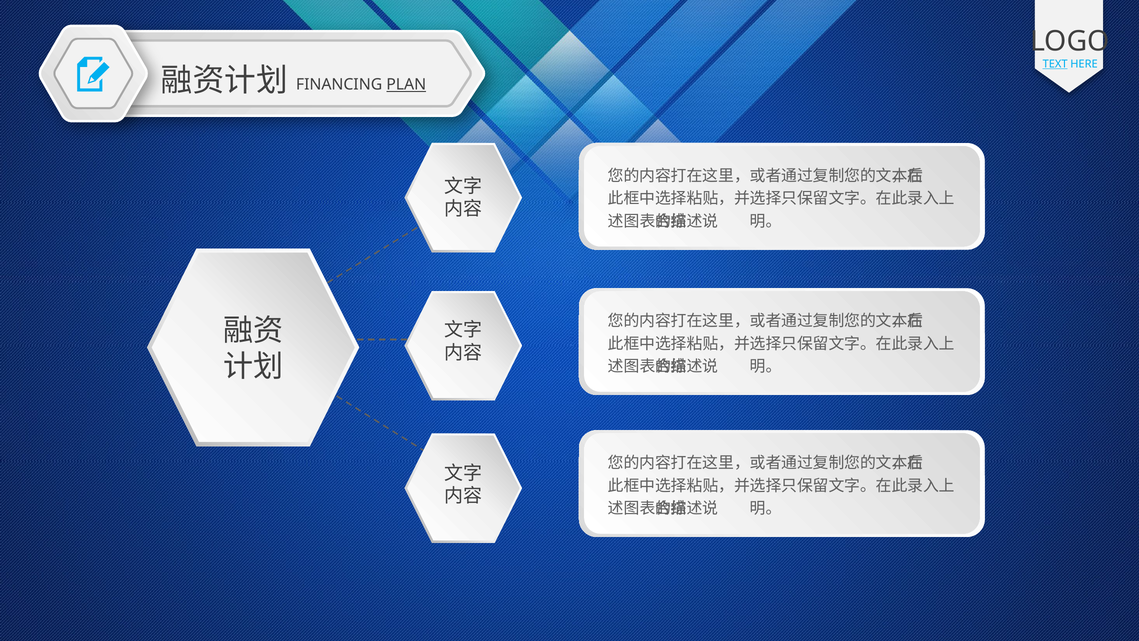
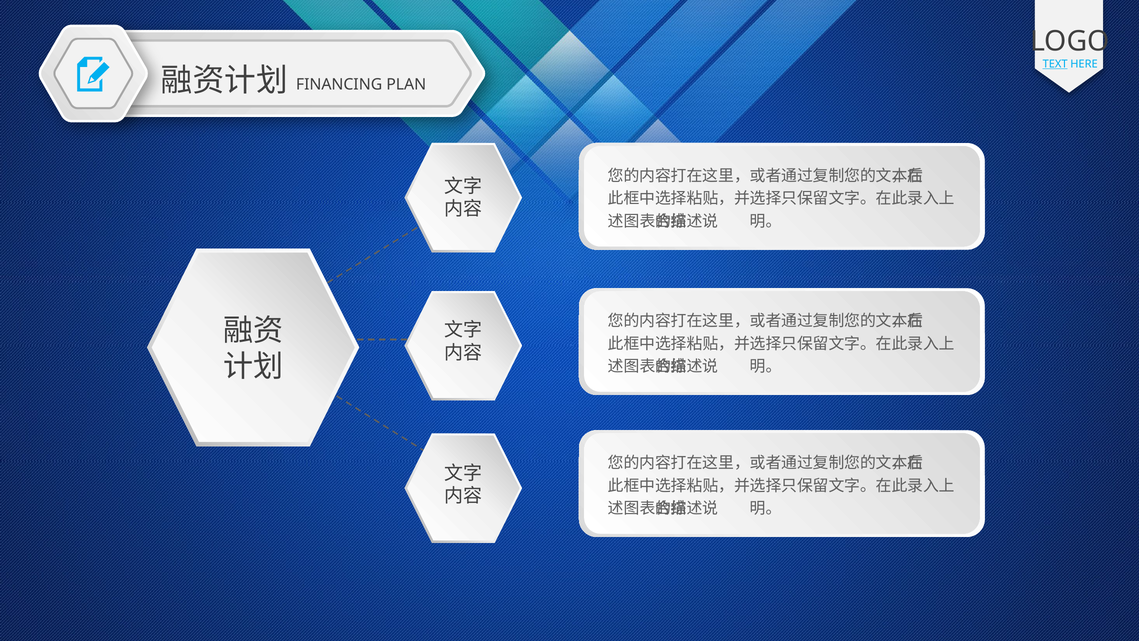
PLAN underline: present -> none
